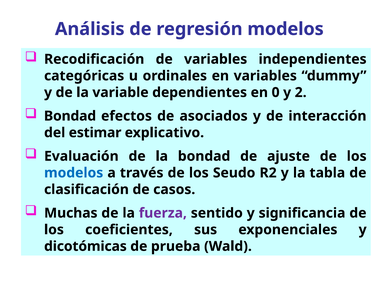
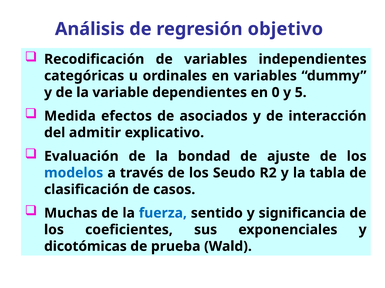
regresión modelos: modelos -> objetivo
2: 2 -> 5
Bondad at (70, 116): Bondad -> Medida
estimar: estimar -> admitir
fuerza colour: purple -> blue
